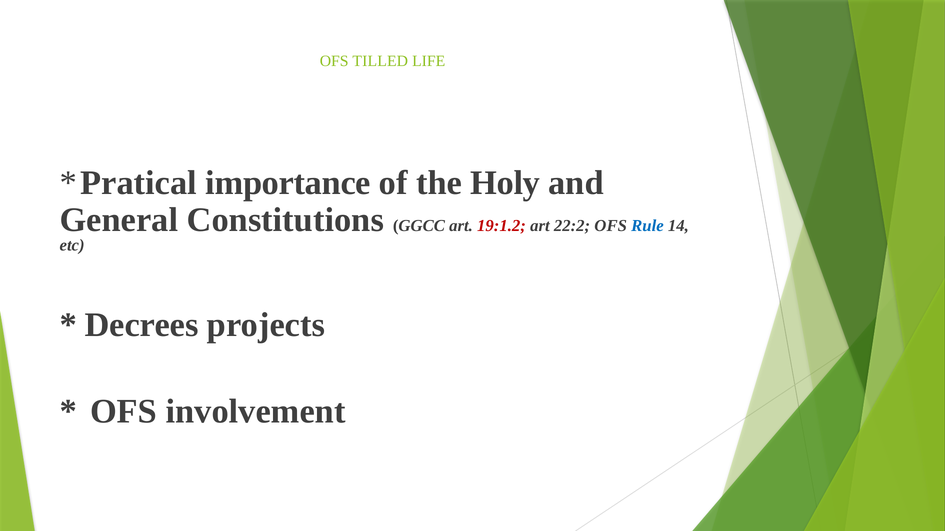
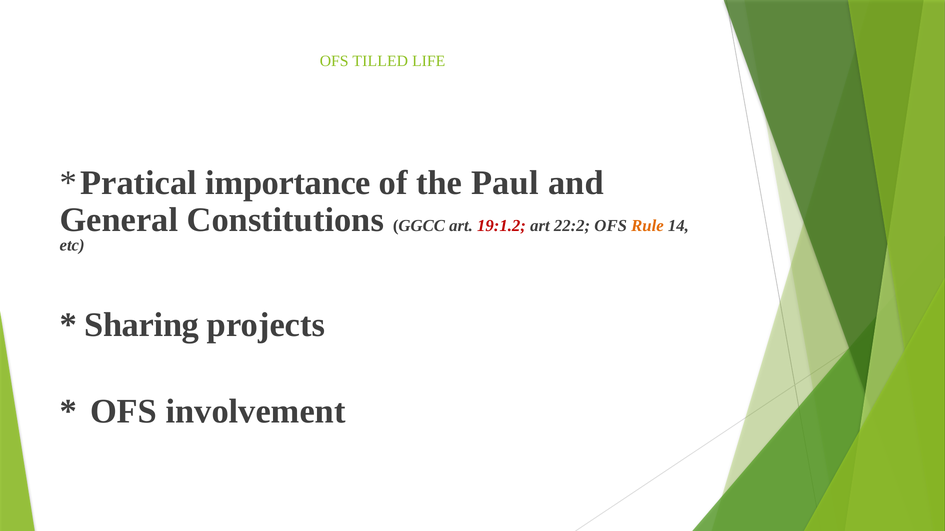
Holy: Holy -> Paul
Rule colour: blue -> orange
Decrees: Decrees -> Sharing
